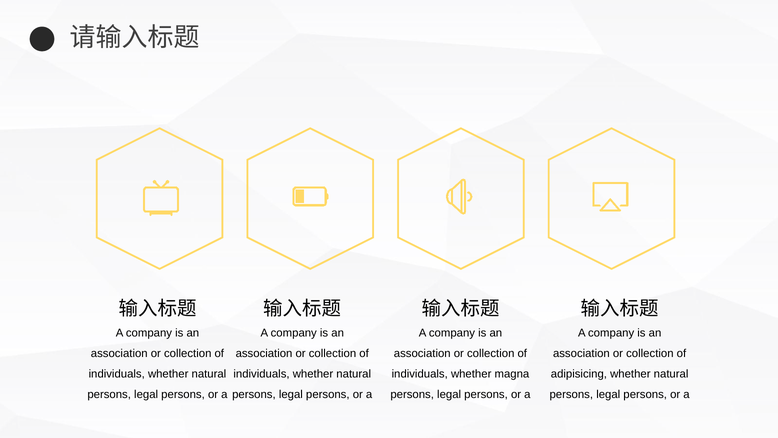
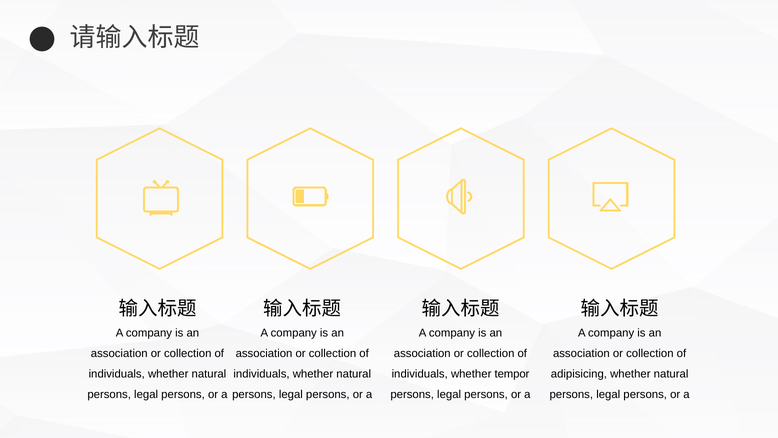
magna: magna -> tempor
